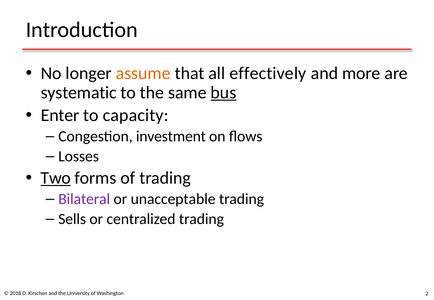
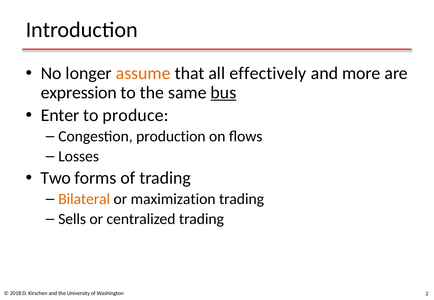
systematic: systematic -> expression
capacity: capacity -> produce
investment: investment -> production
Two underline: present -> none
Bilateral colour: purple -> orange
unacceptable: unacceptable -> maximization
